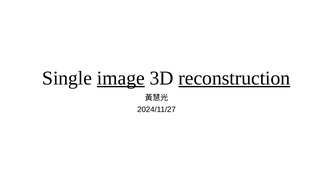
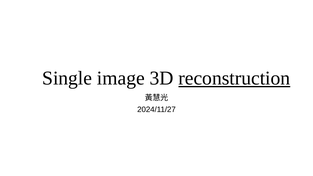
image underline: present -> none
